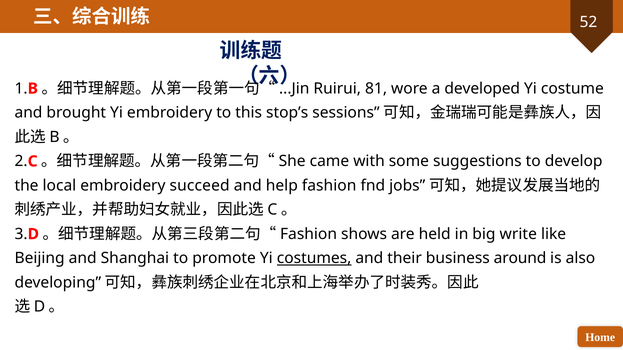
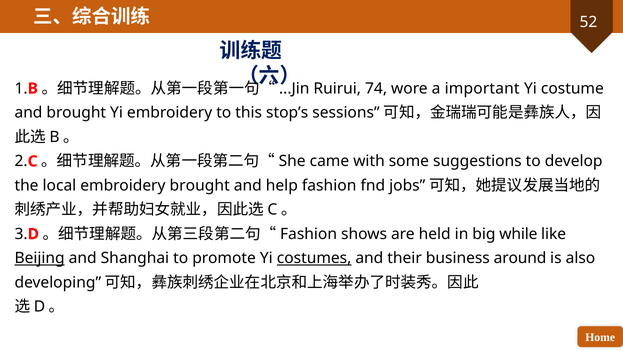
81: 81 -> 74
developed: developed -> important
embroidery succeed: succeed -> brought
write: write -> while
Beijing underline: none -> present
